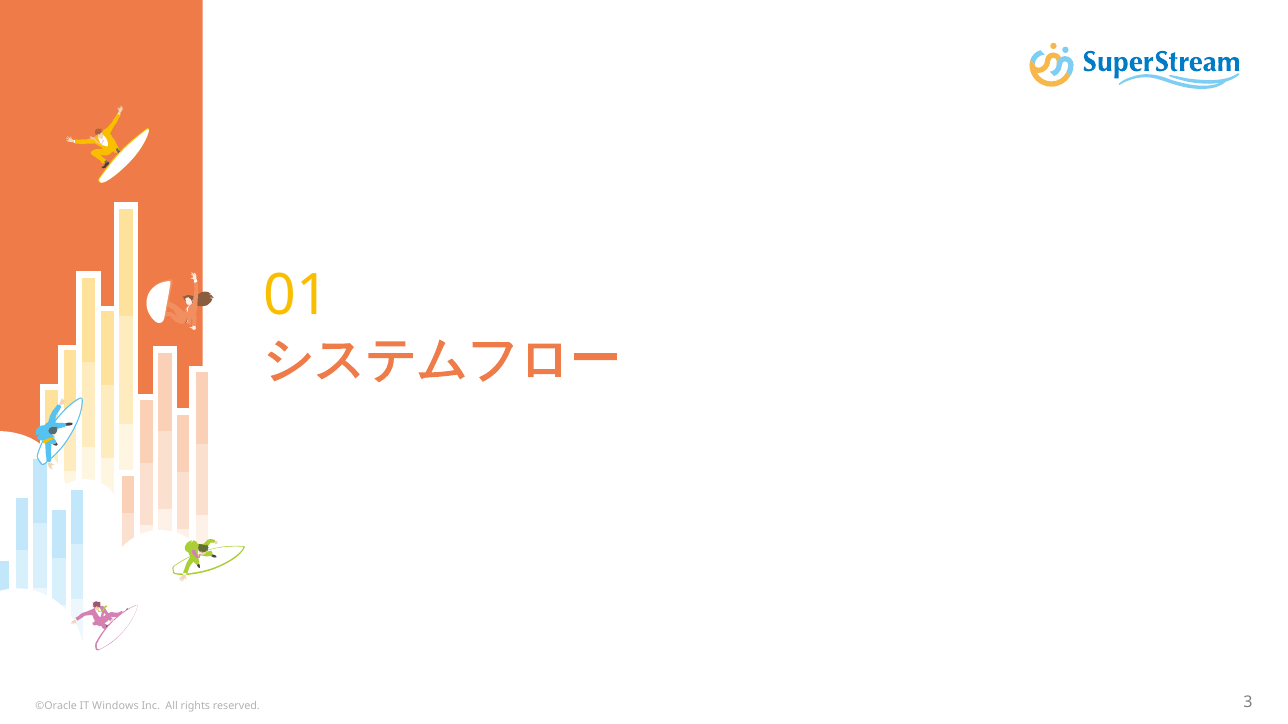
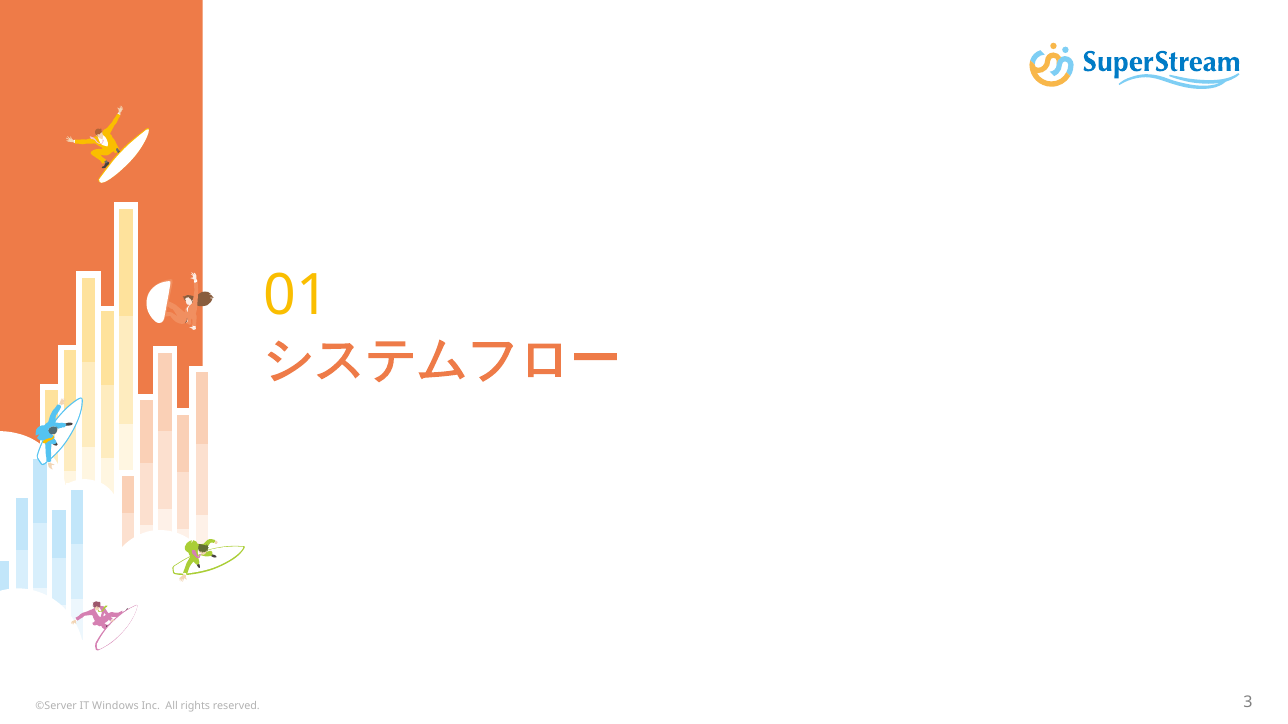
©Oracle: ©Oracle -> ©Server
